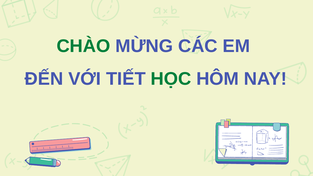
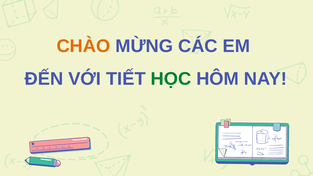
CHÀO colour: green -> orange
